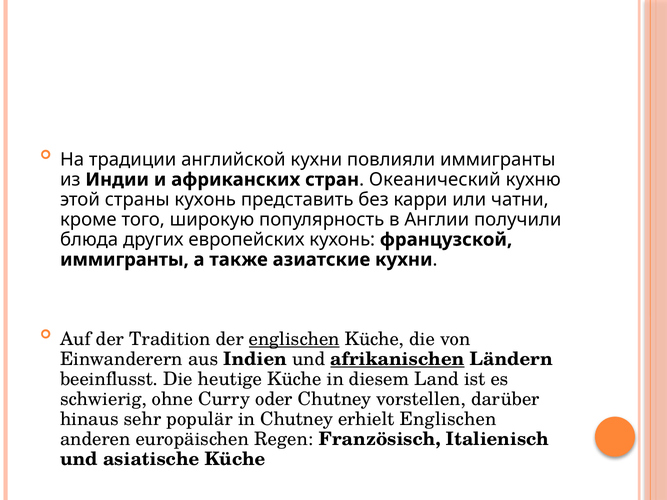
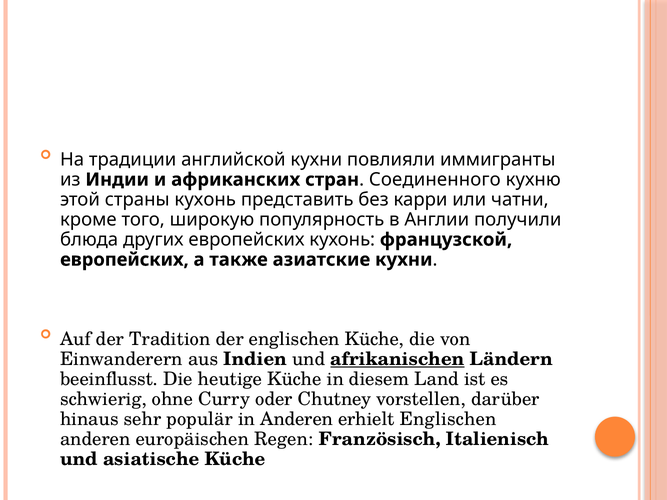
Океанический: Океанический -> Соединенного
иммигранты at (124, 260): иммигранты -> европейских
englischen at (294, 339) underline: present -> none
in Chutney: Chutney -> Anderen
